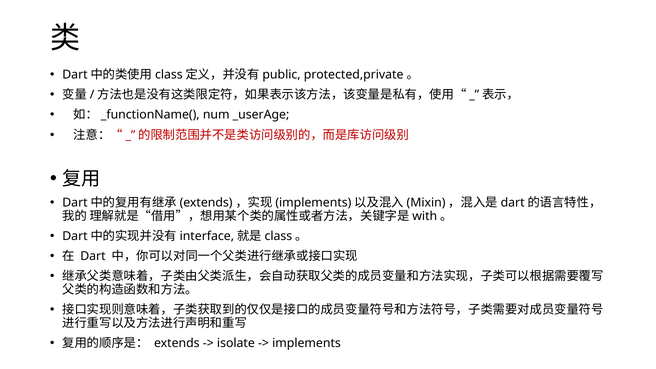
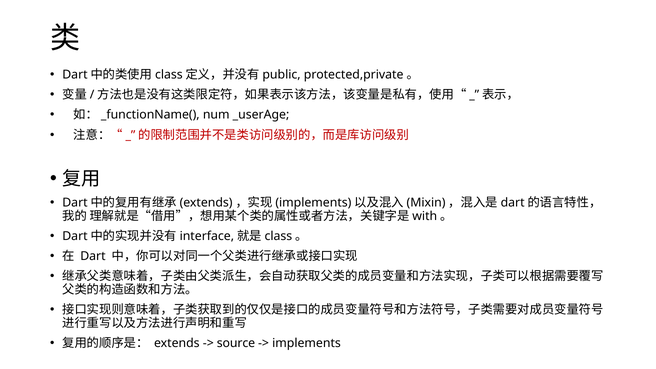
isolate: isolate -> source
